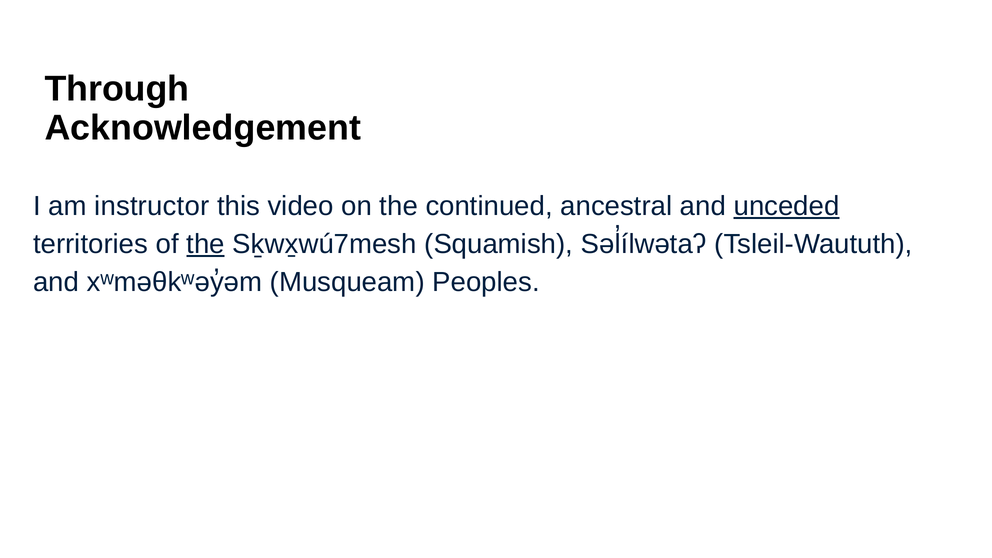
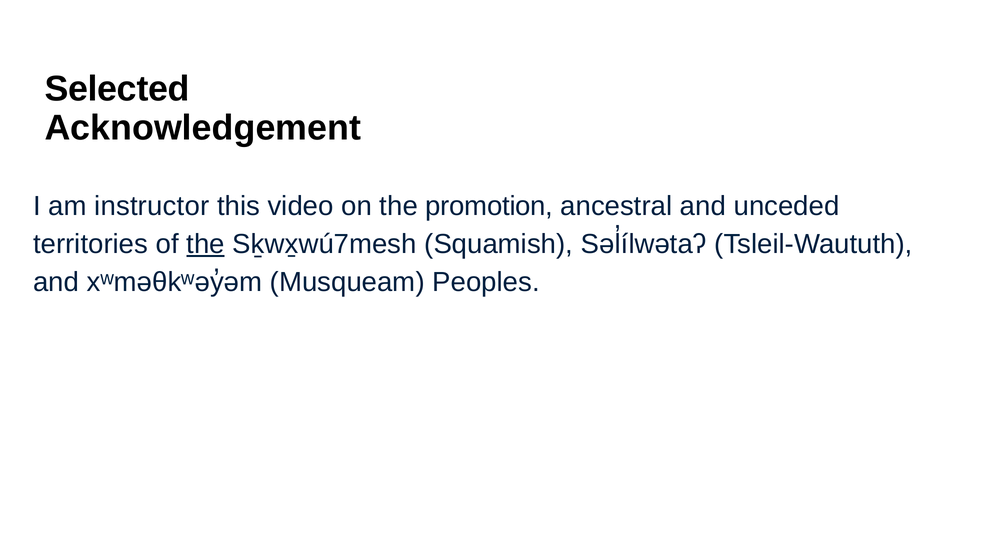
Through: Through -> Selected
continued: continued -> promotion
unceded underline: present -> none
